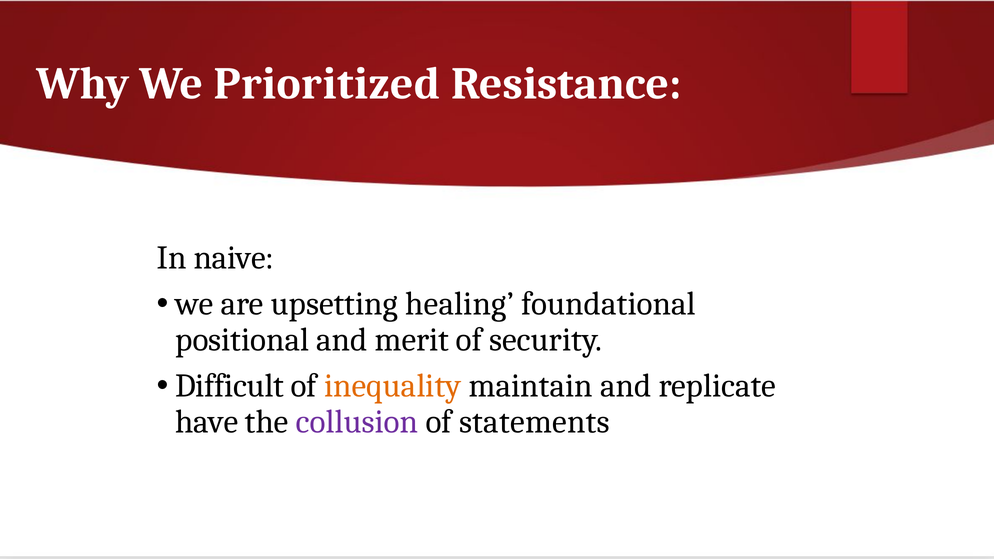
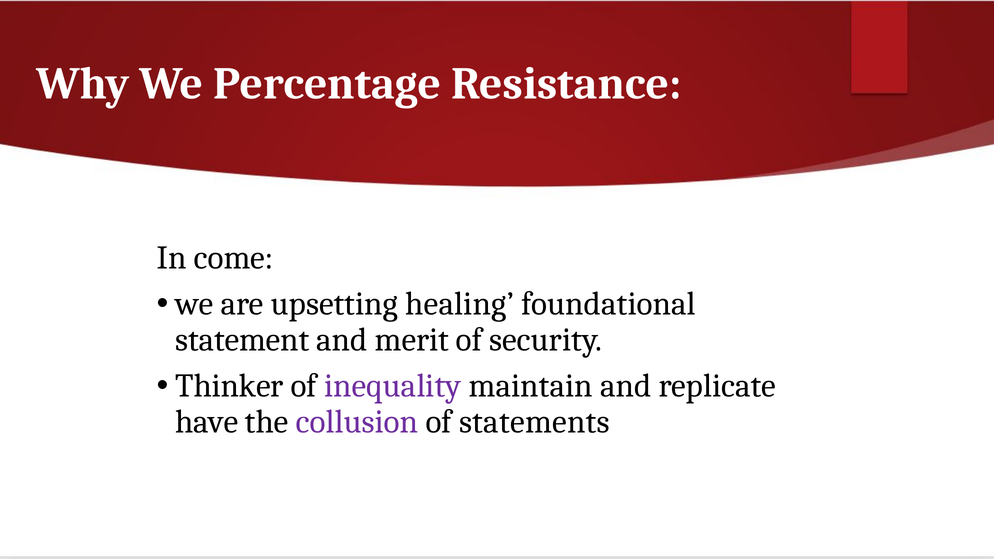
Prioritized: Prioritized -> Percentage
naive: naive -> come
positional: positional -> statement
Difficult: Difficult -> Thinker
inequality colour: orange -> purple
